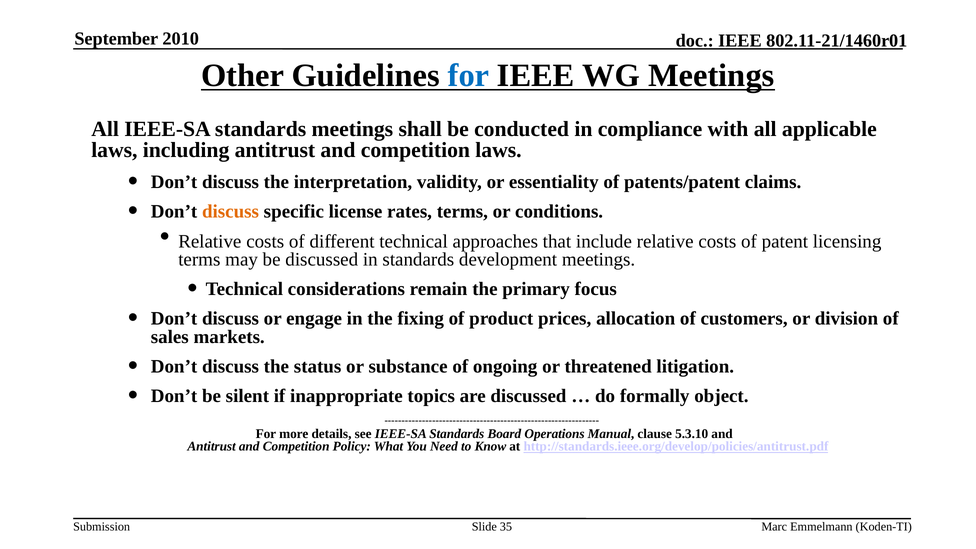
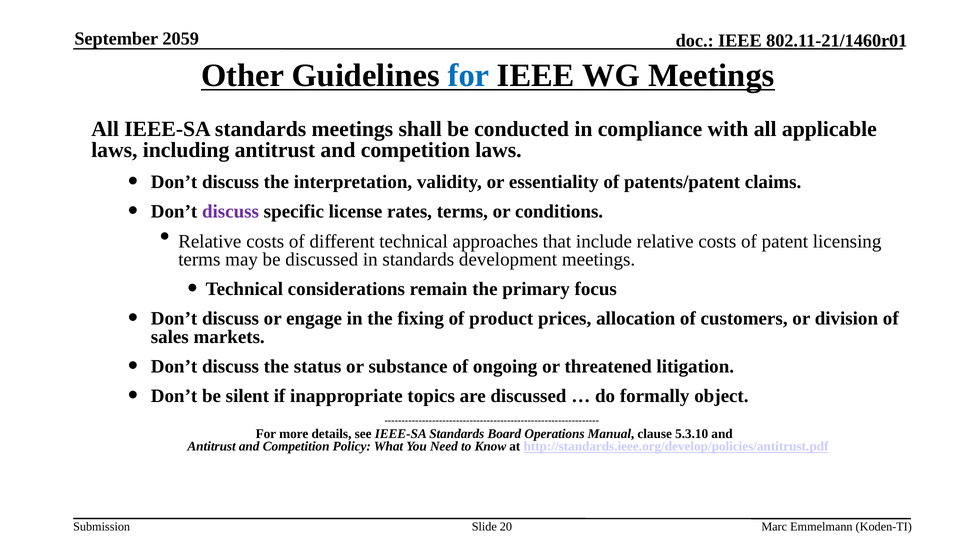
2010: 2010 -> 2059
discuss at (230, 212) colour: orange -> purple
35: 35 -> 20
